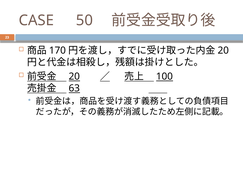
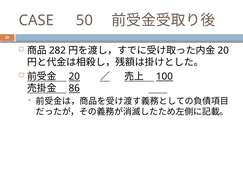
170: 170 -> 282
63: 63 -> 86
